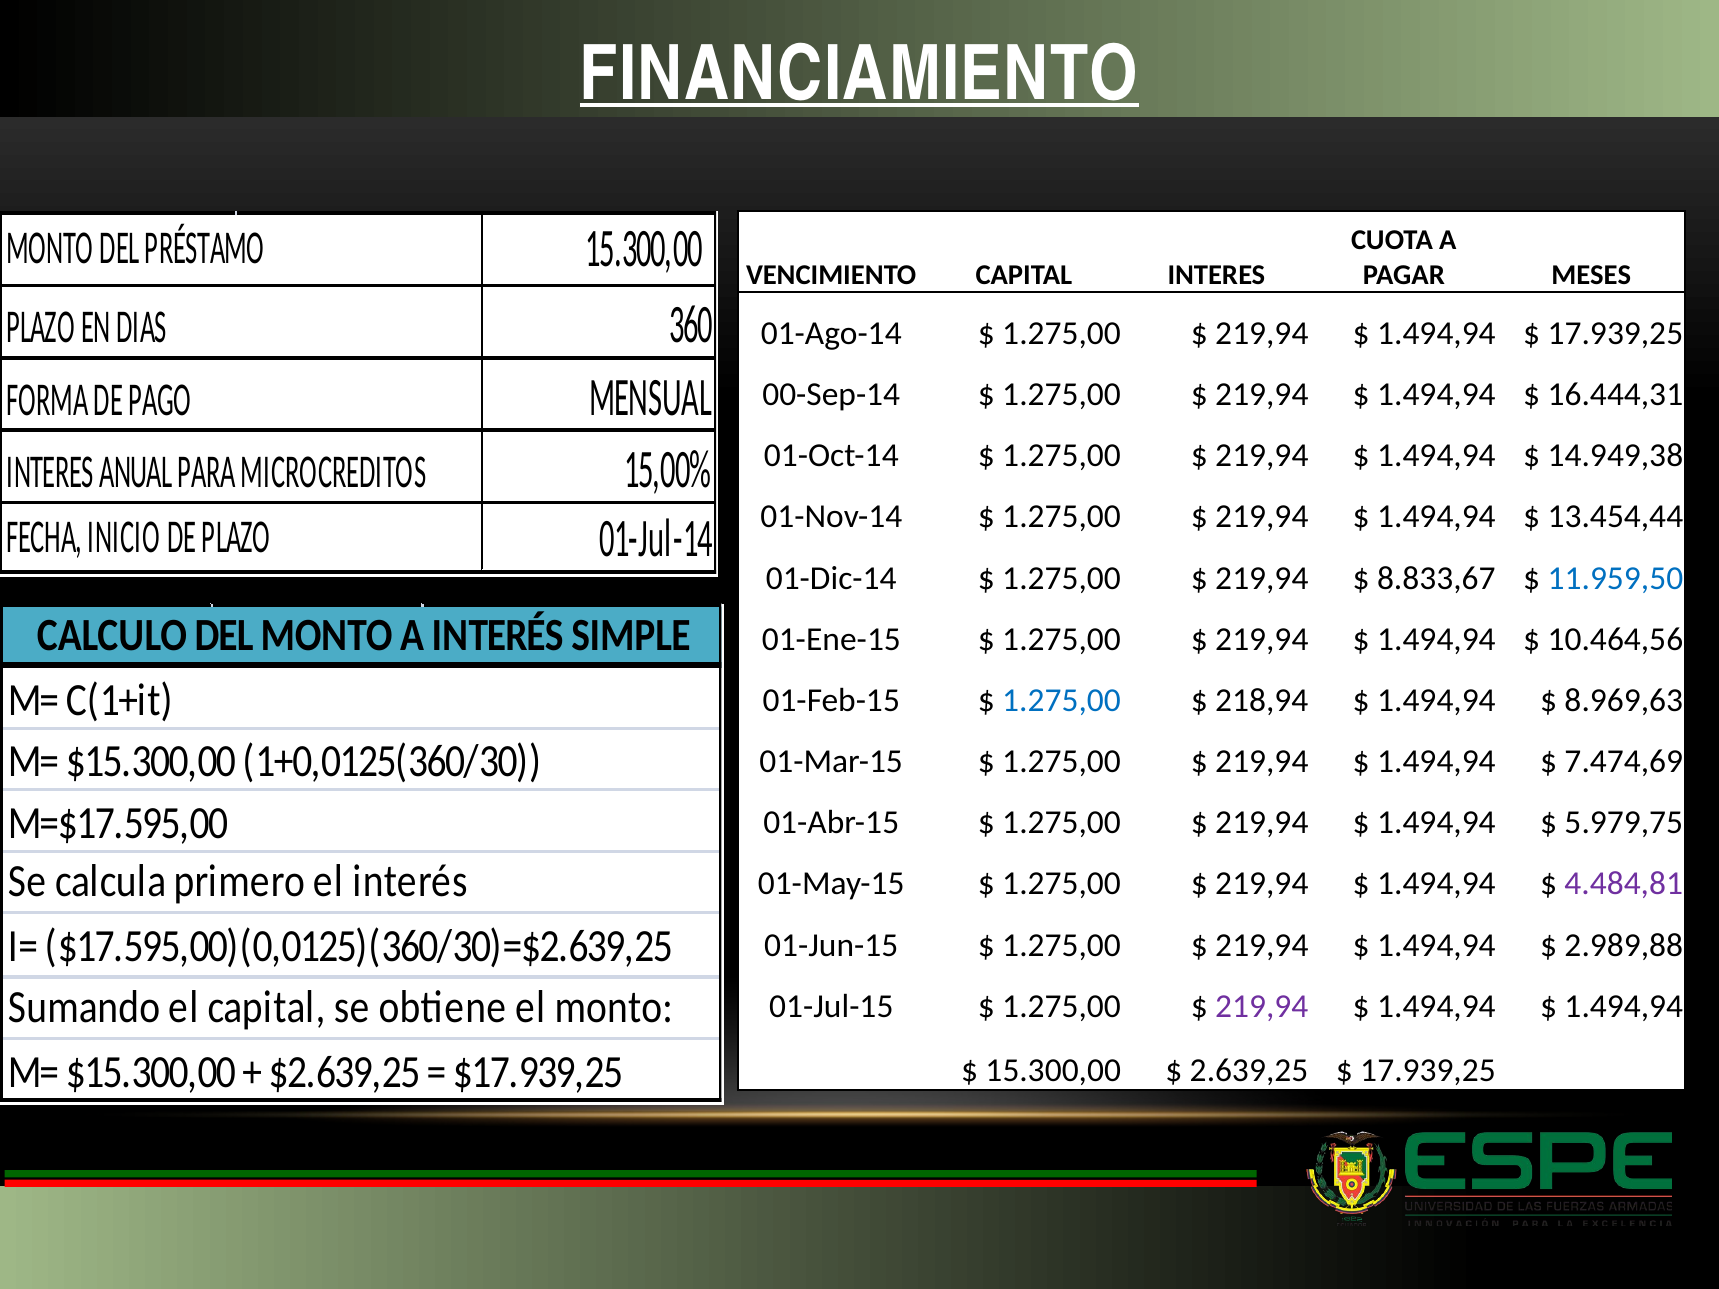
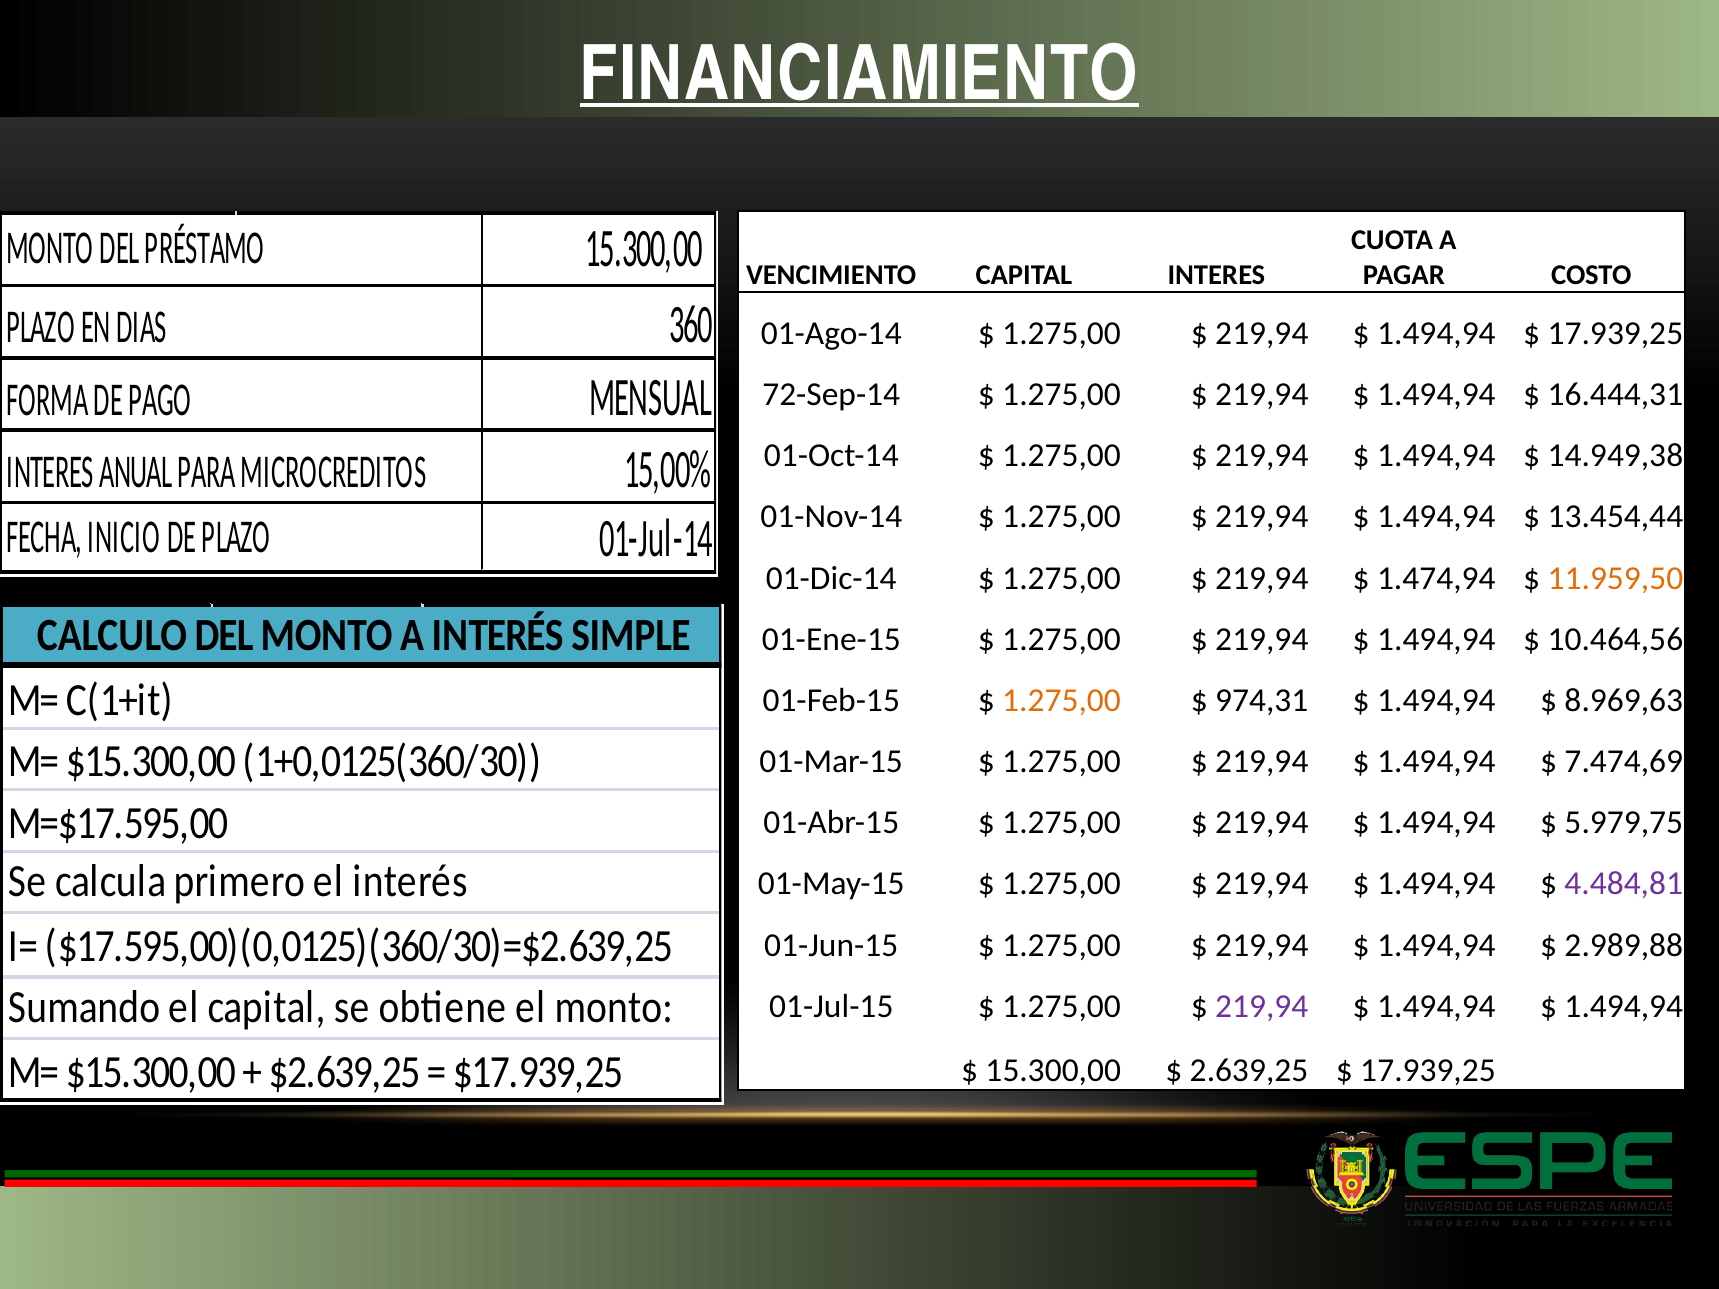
MESES: MESES -> COSTO
00-Sep-14: 00-Sep-14 -> 72-Sep-14
8.833,67: 8.833,67 -> 1.474,94
11.959,50 colour: blue -> orange
1.275,00 at (1061, 701) colour: blue -> orange
218,94: 218,94 -> 974,31
